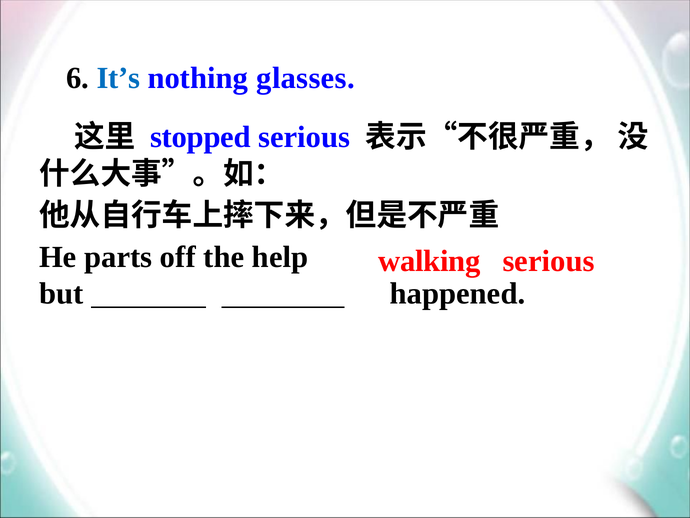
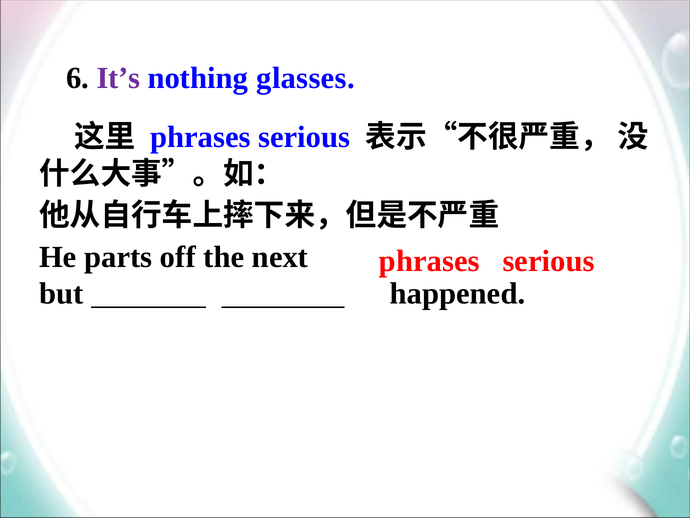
It’s colour: blue -> purple
stopped at (200, 137): stopped -> phrases
help: help -> next
walking at (429, 261): walking -> phrases
